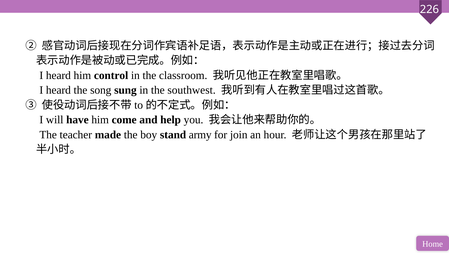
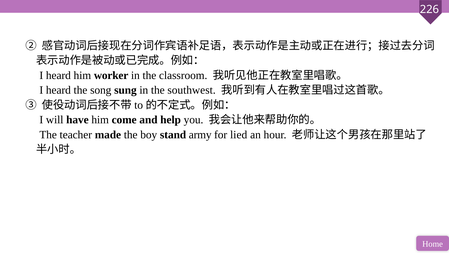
control: control -> worker
join: join -> lied
